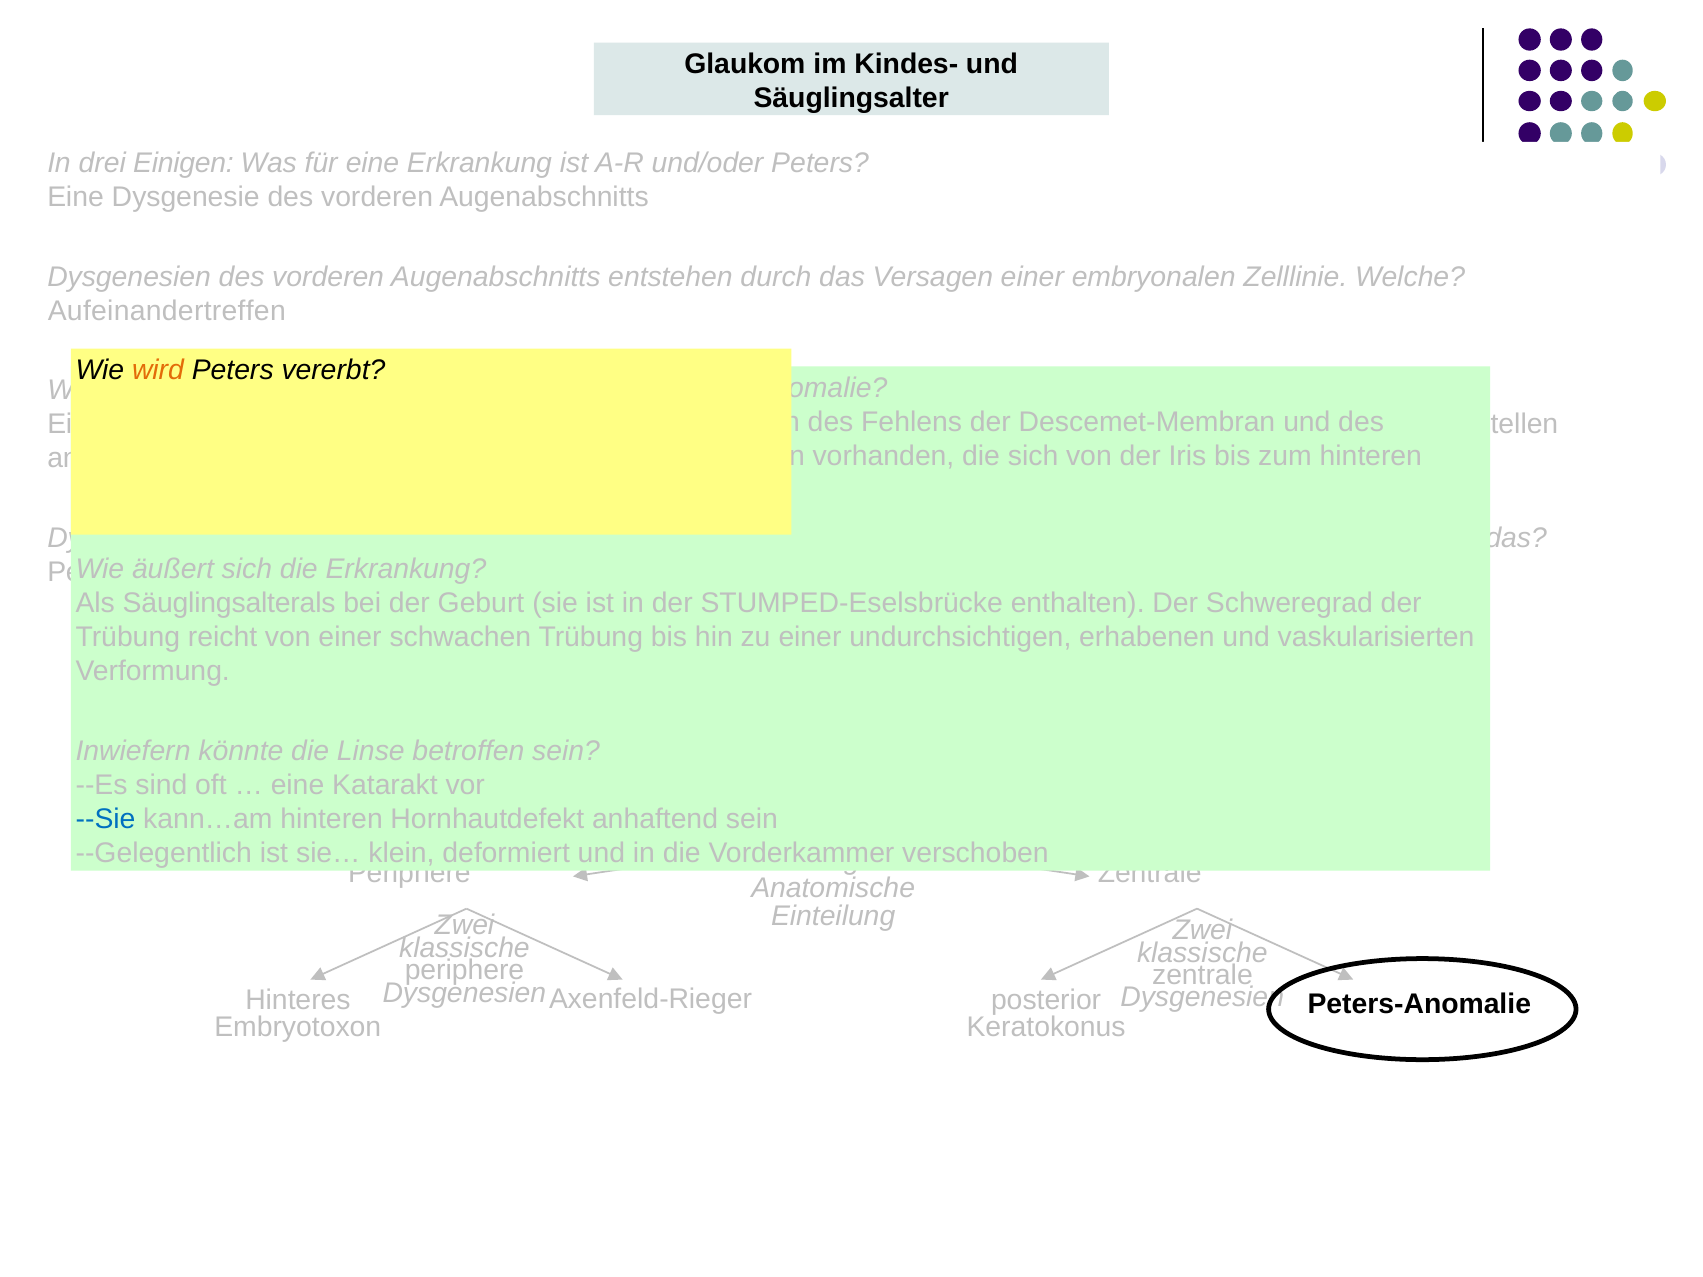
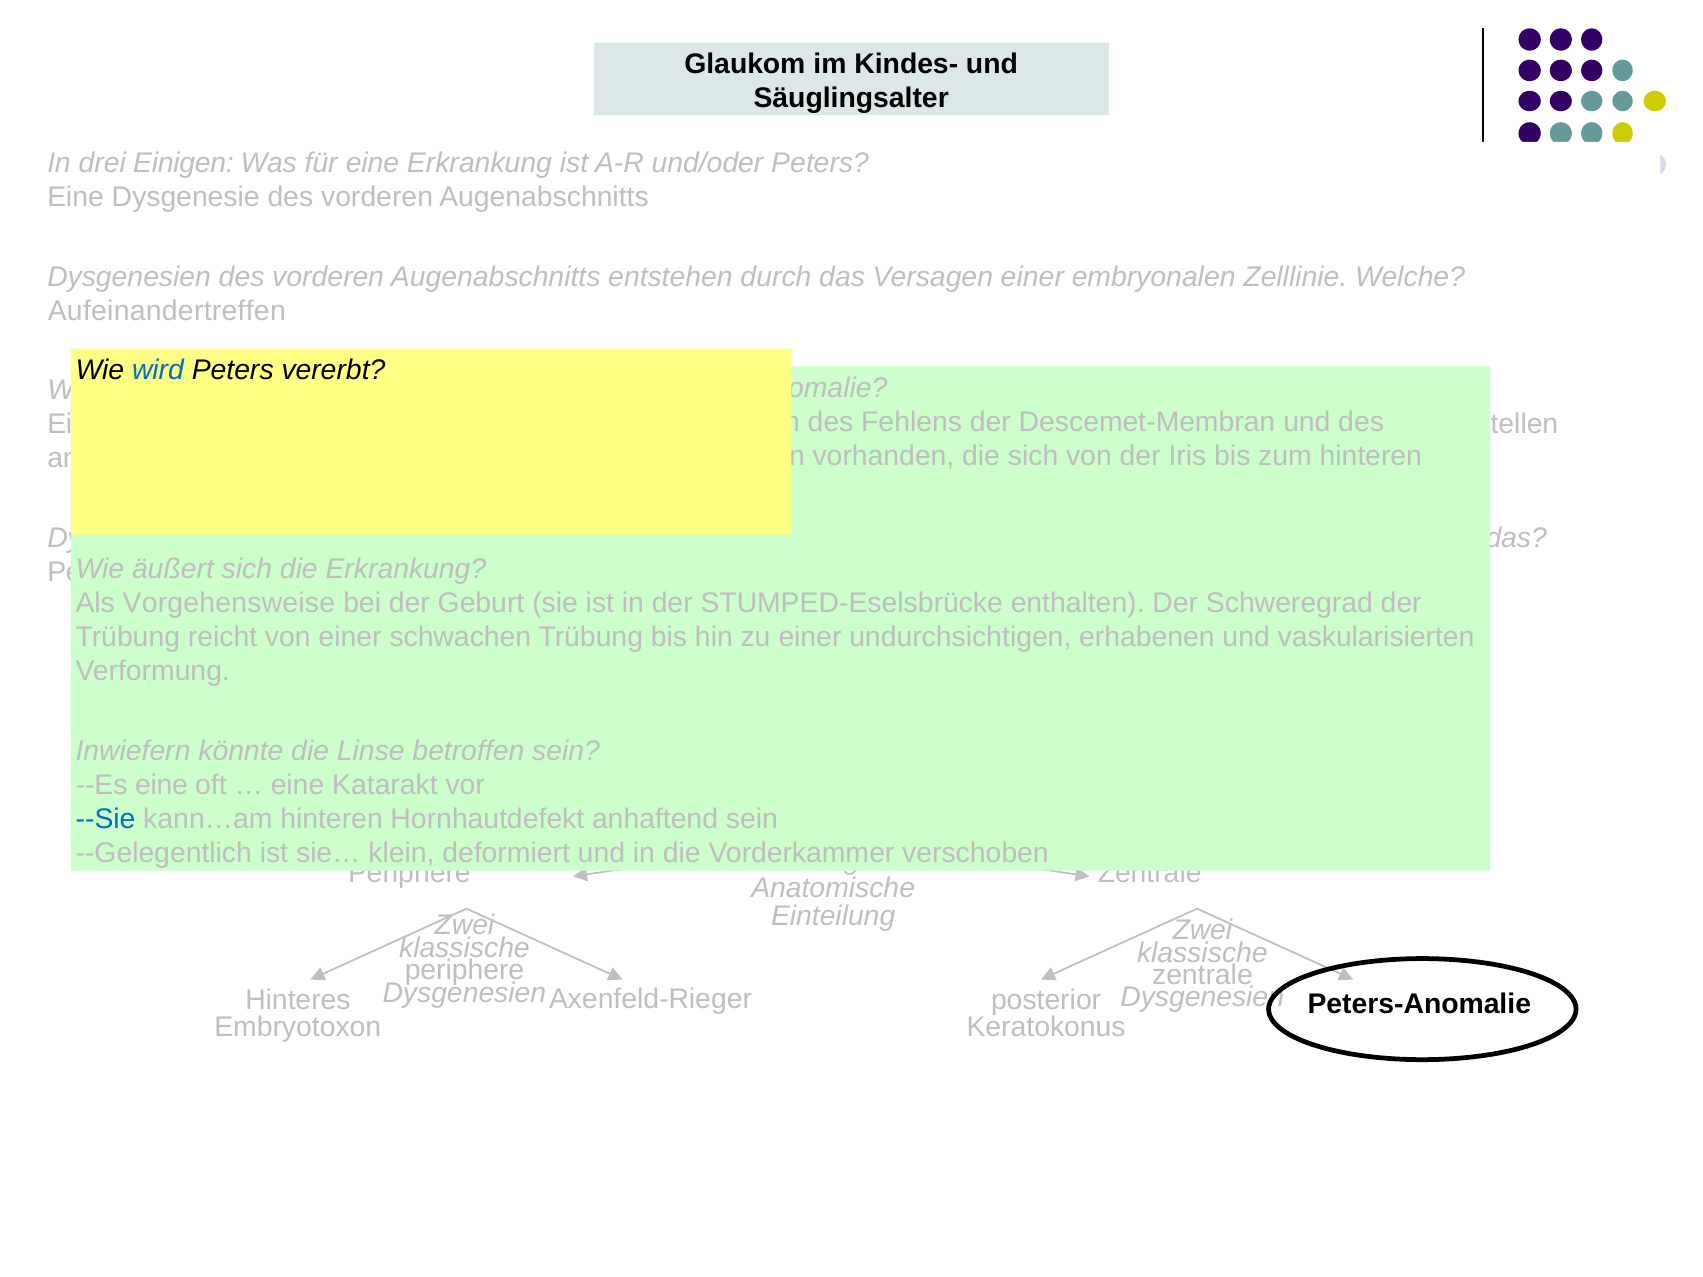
wird colour: orange -> blue
Säuglingsalterals: Säuglingsalterals -> Vorgehensweise
--Es sind: sind -> eine
